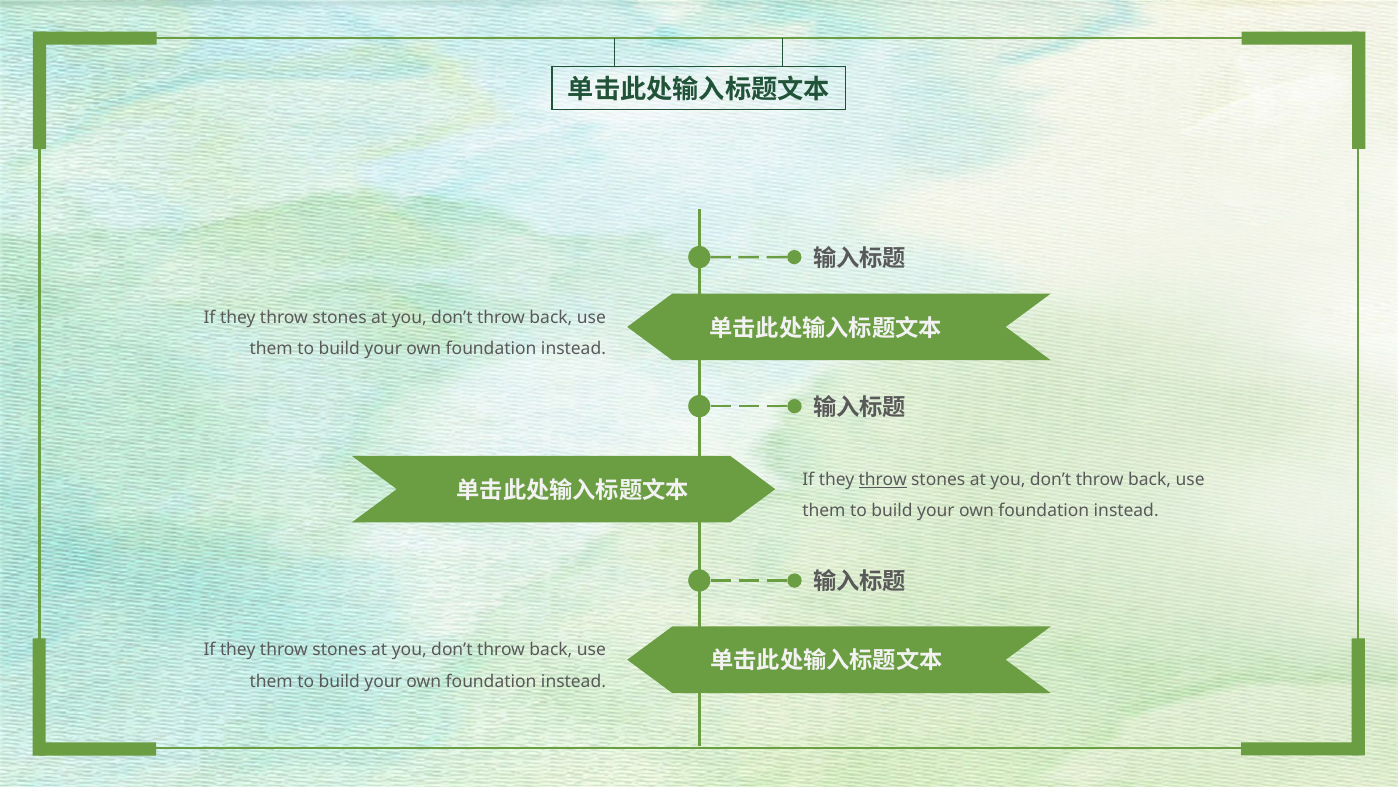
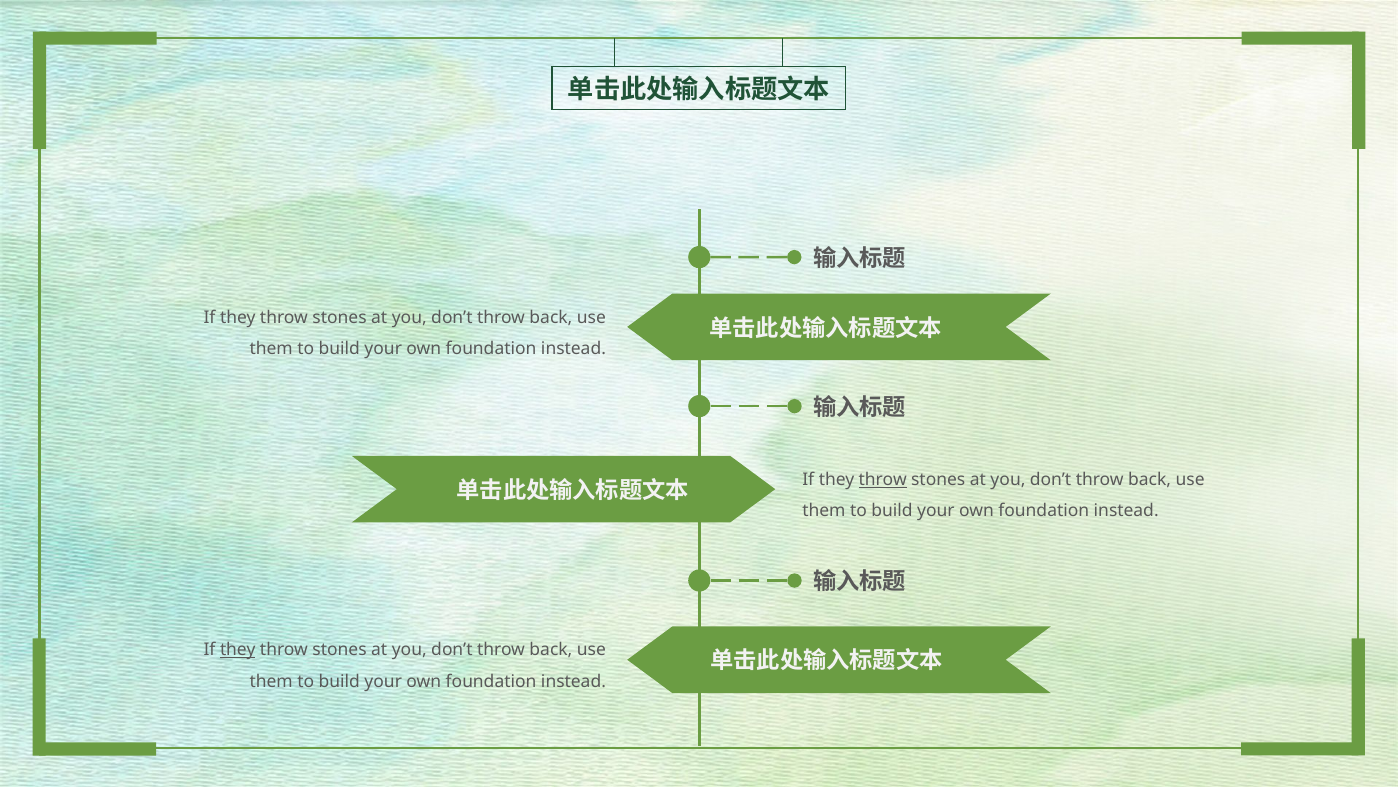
they at (238, 650) underline: none -> present
